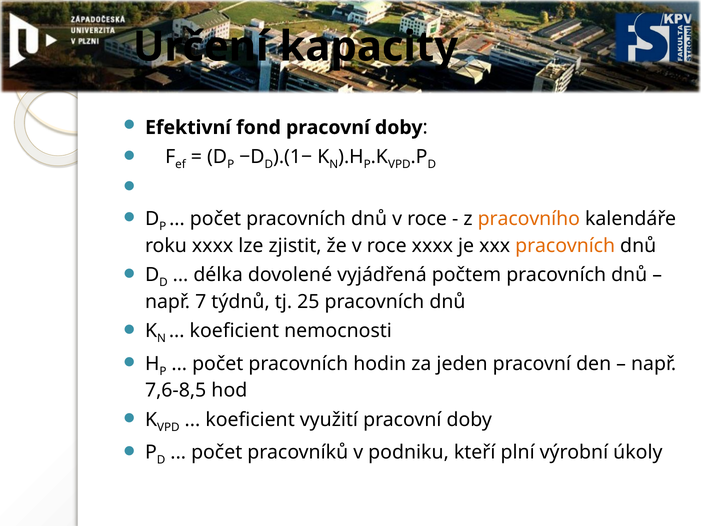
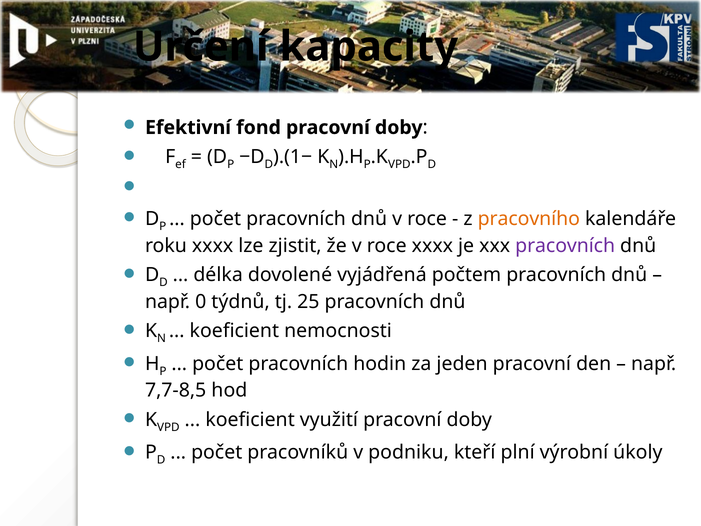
pracovních at (565, 245) colour: orange -> purple
7: 7 -> 0
7,6-8,5: 7,6-8,5 -> 7,7-8,5
